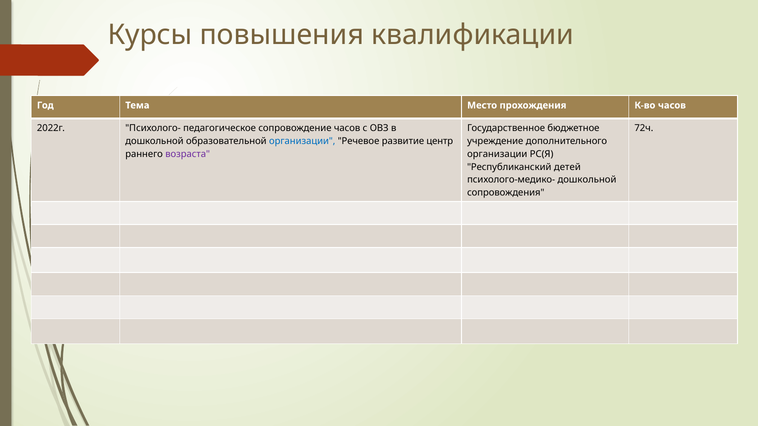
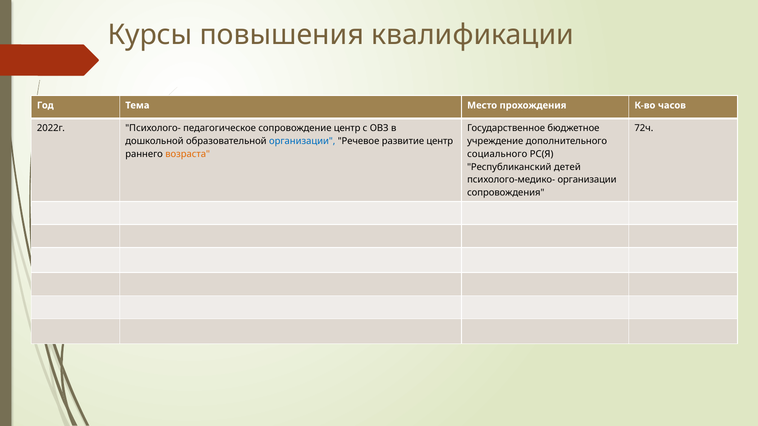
сопровождение часов: часов -> центр
возраста colour: purple -> orange
организации at (497, 154): организации -> социального
психолого-медико- дошкольной: дошкольной -> организации
